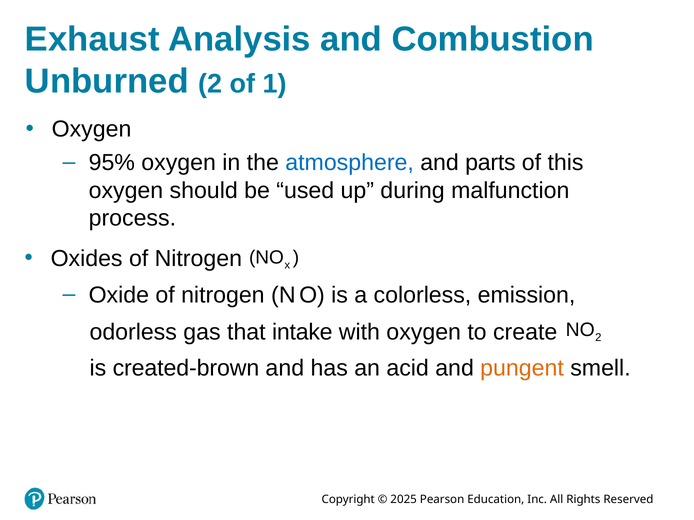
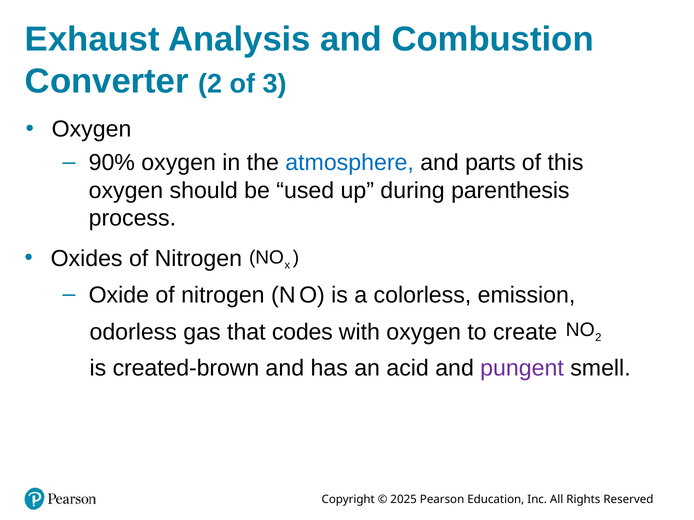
Unburned: Unburned -> Converter
1: 1 -> 3
95%: 95% -> 90%
malfunction: malfunction -> parenthesis
intake: intake -> codes
pungent colour: orange -> purple
